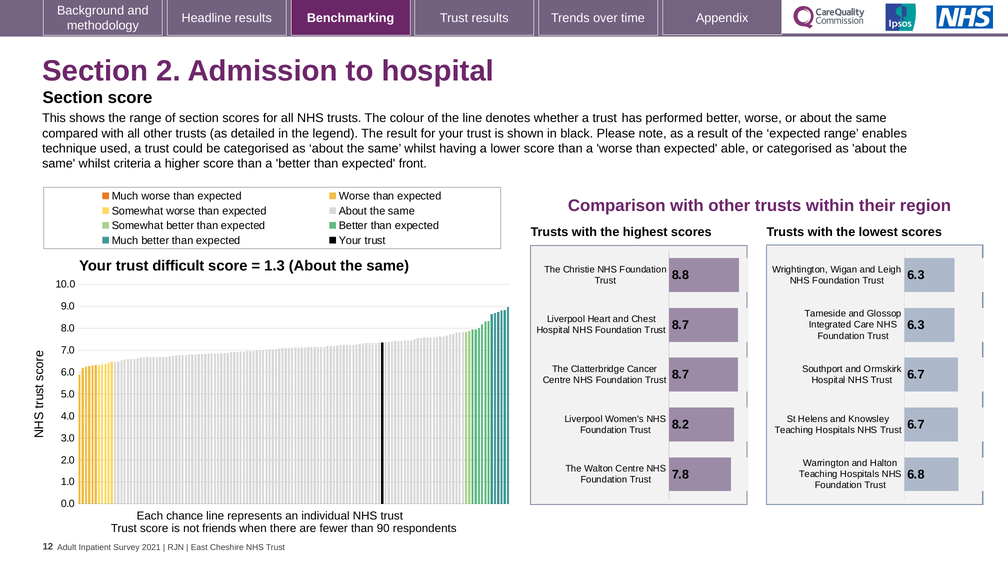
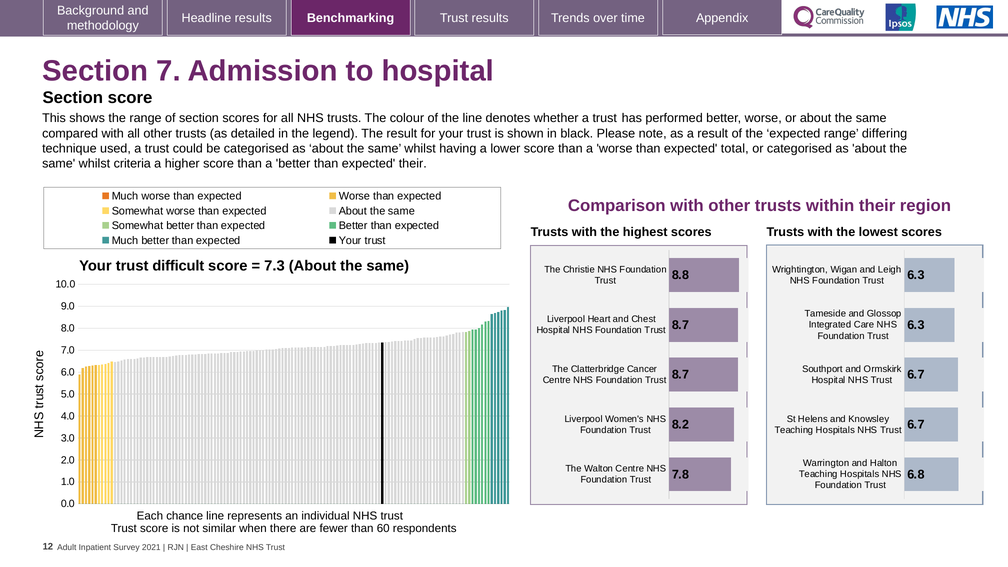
2: 2 -> 7
enables: enables -> differing
able: able -> total
expected front: front -> their
1.3: 1.3 -> 7.3
friends: friends -> similar
90: 90 -> 60
